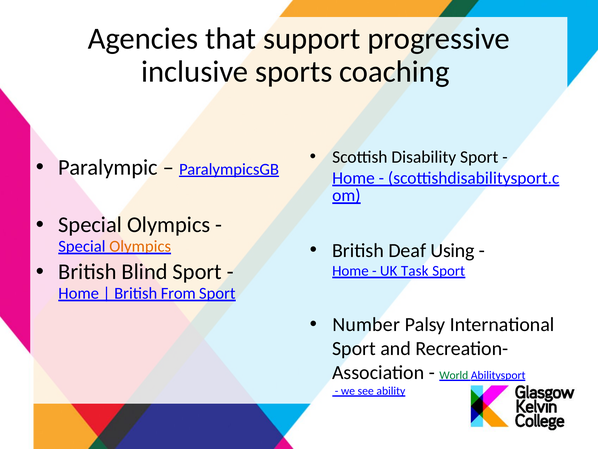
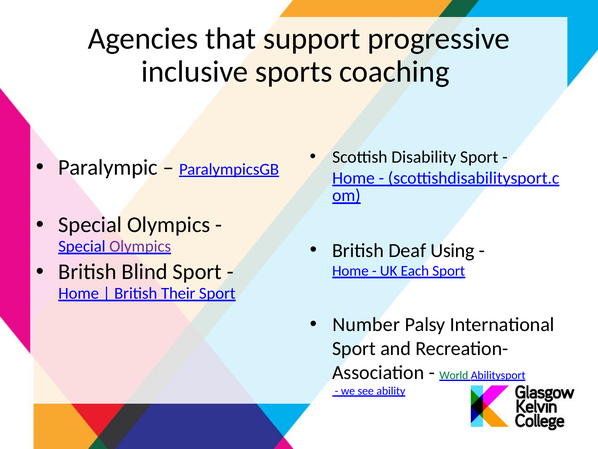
Olympics at (140, 246) colour: orange -> purple
Task: Task -> Each
From: From -> Their
